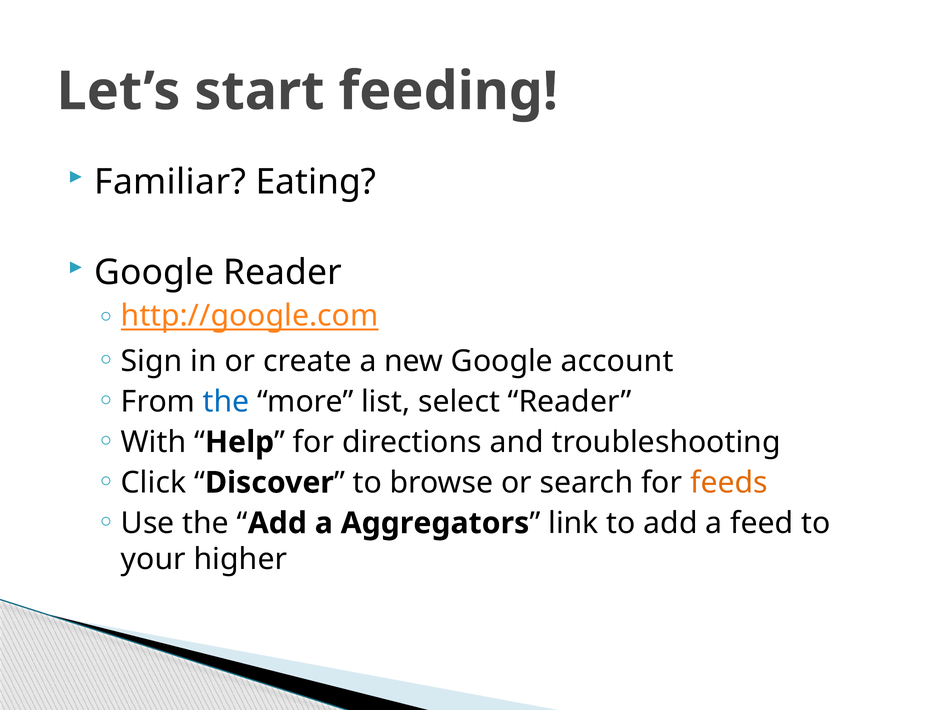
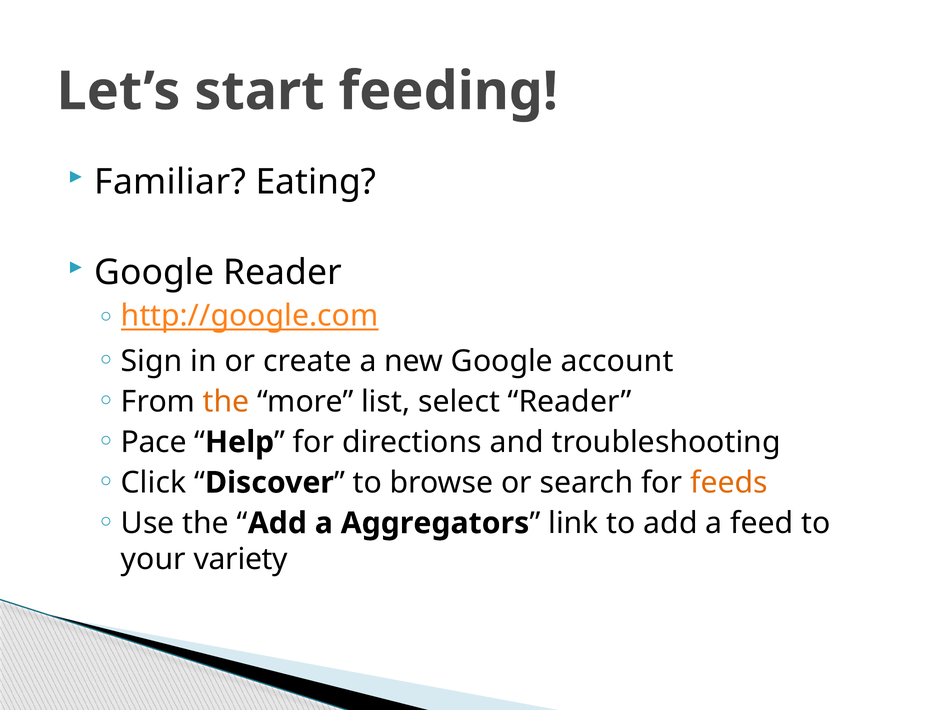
the at (226, 401) colour: blue -> orange
With: With -> Pace
higher: higher -> variety
